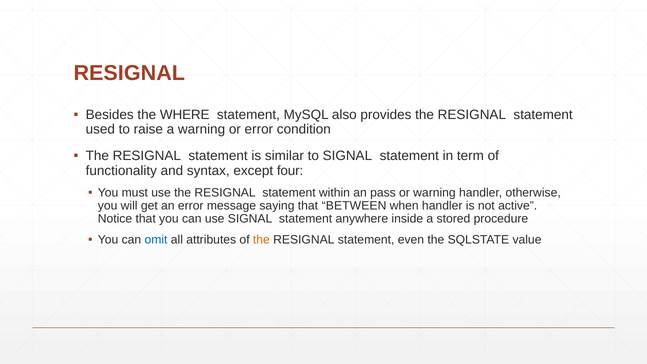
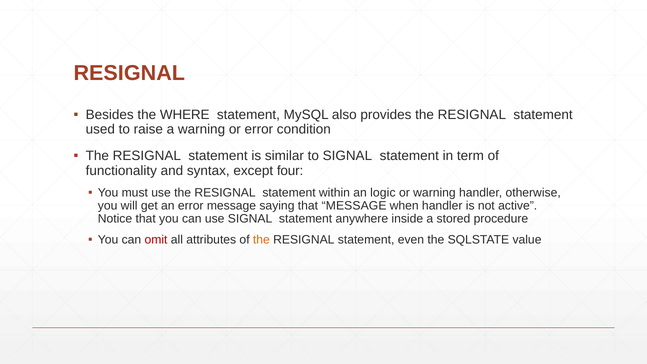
pass: pass -> logic
that BETWEEN: BETWEEN -> MESSAGE
omit colour: blue -> red
